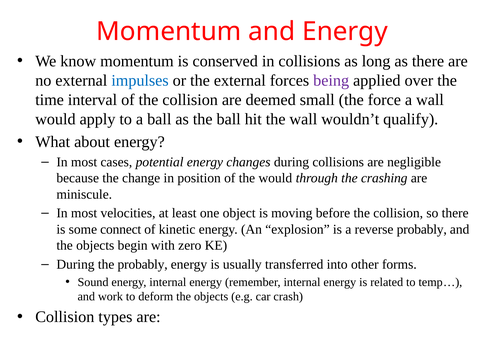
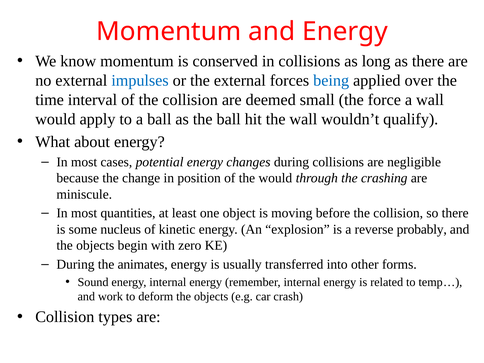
being colour: purple -> blue
velocities: velocities -> quantities
connect: connect -> nucleus
the probably: probably -> animates
